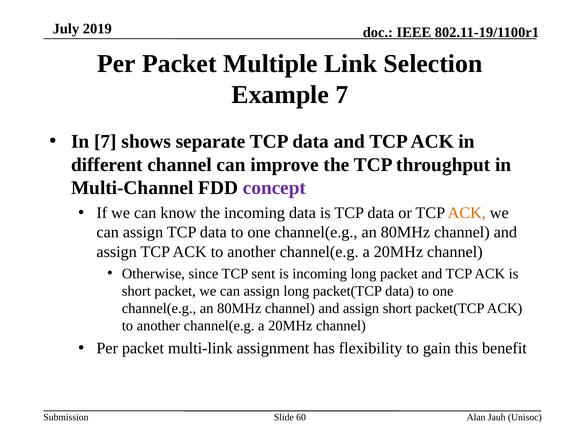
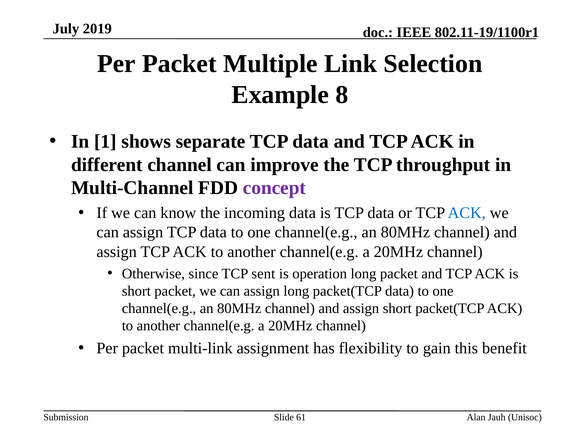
Example 7: 7 -> 8
In 7: 7 -> 1
ACK at (467, 213) colour: orange -> blue
is incoming: incoming -> operation
60: 60 -> 61
